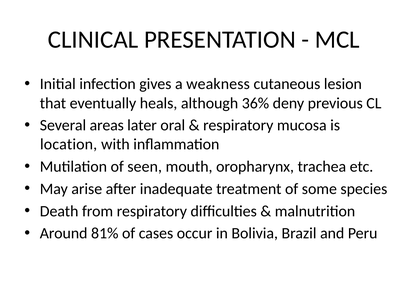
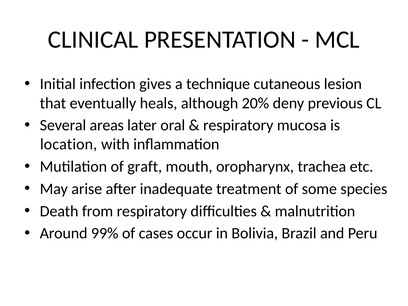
weakness: weakness -> technique
36%: 36% -> 20%
seen: seen -> graft
81%: 81% -> 99%
